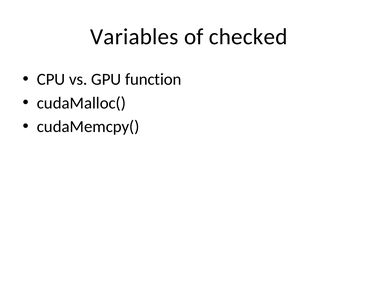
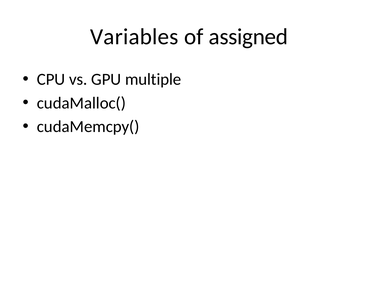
checked: checked -> assigned
function: function -> multiple
